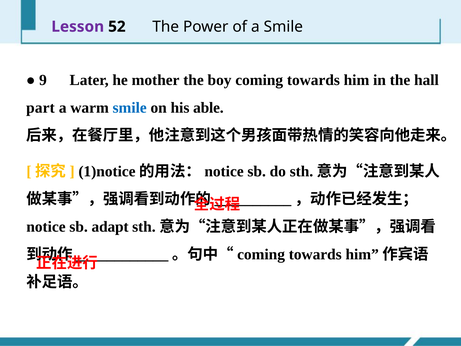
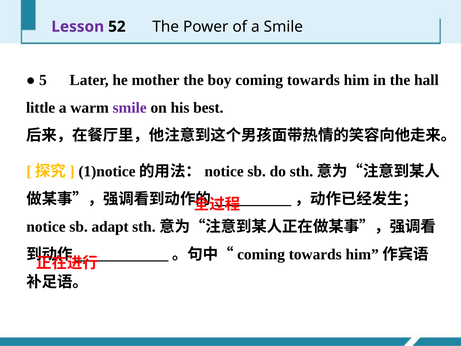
9: 9 -> 5
part: part -> little
smile at (130, 108) colour: blue -> purple
able: able -> best
